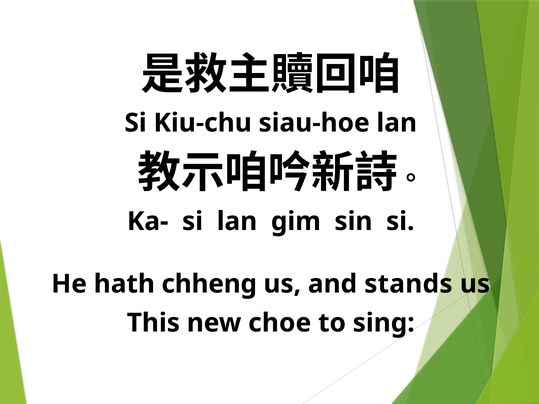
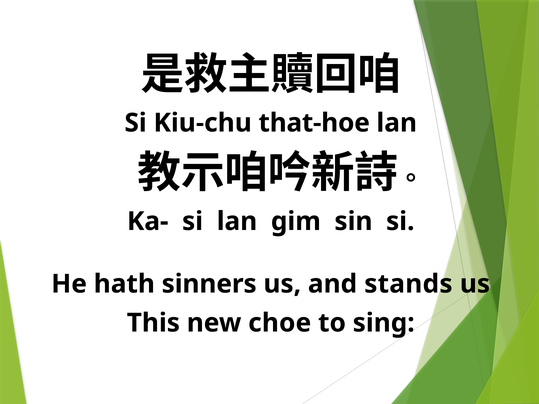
siau-hoe: siau-hoe -> that-hoe
chheng: chheng -> sinners
